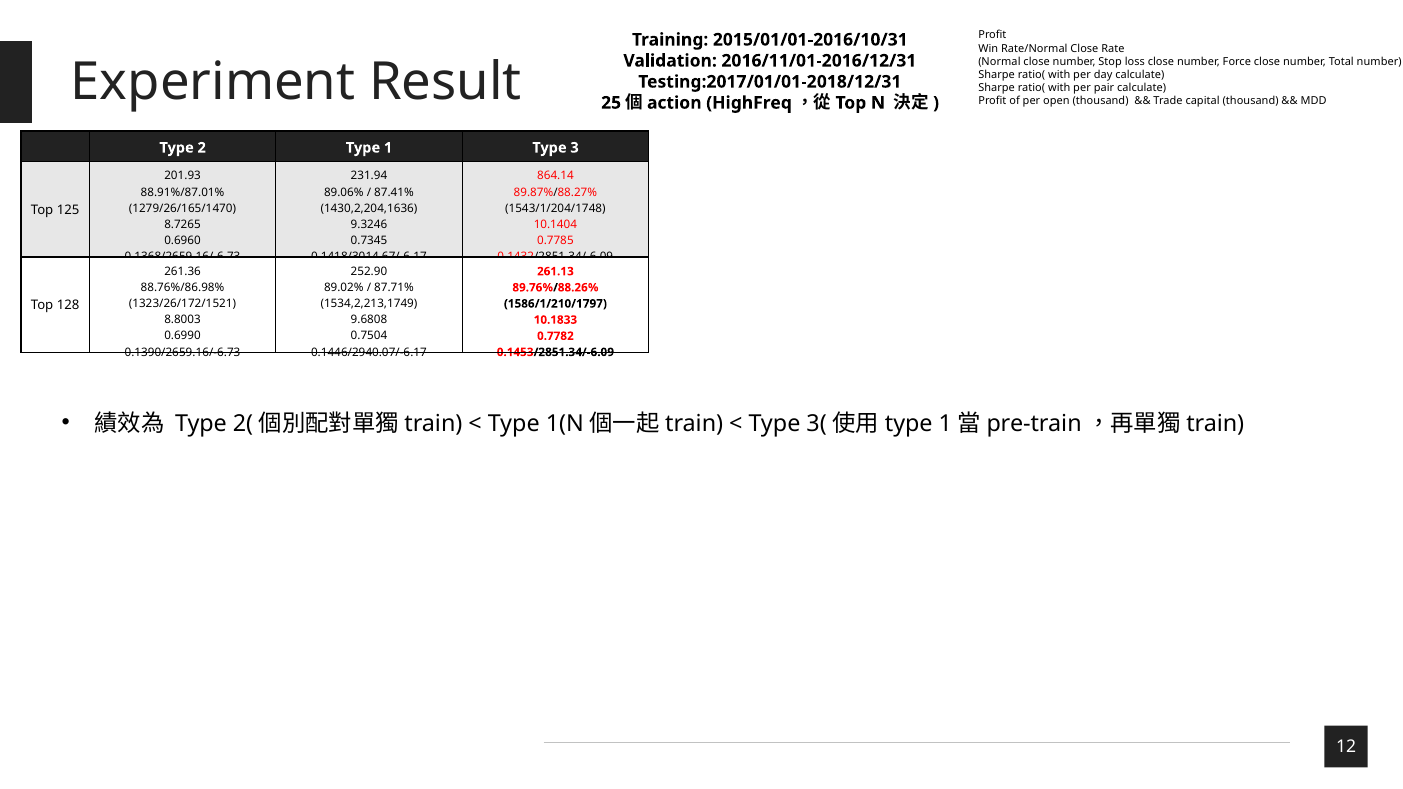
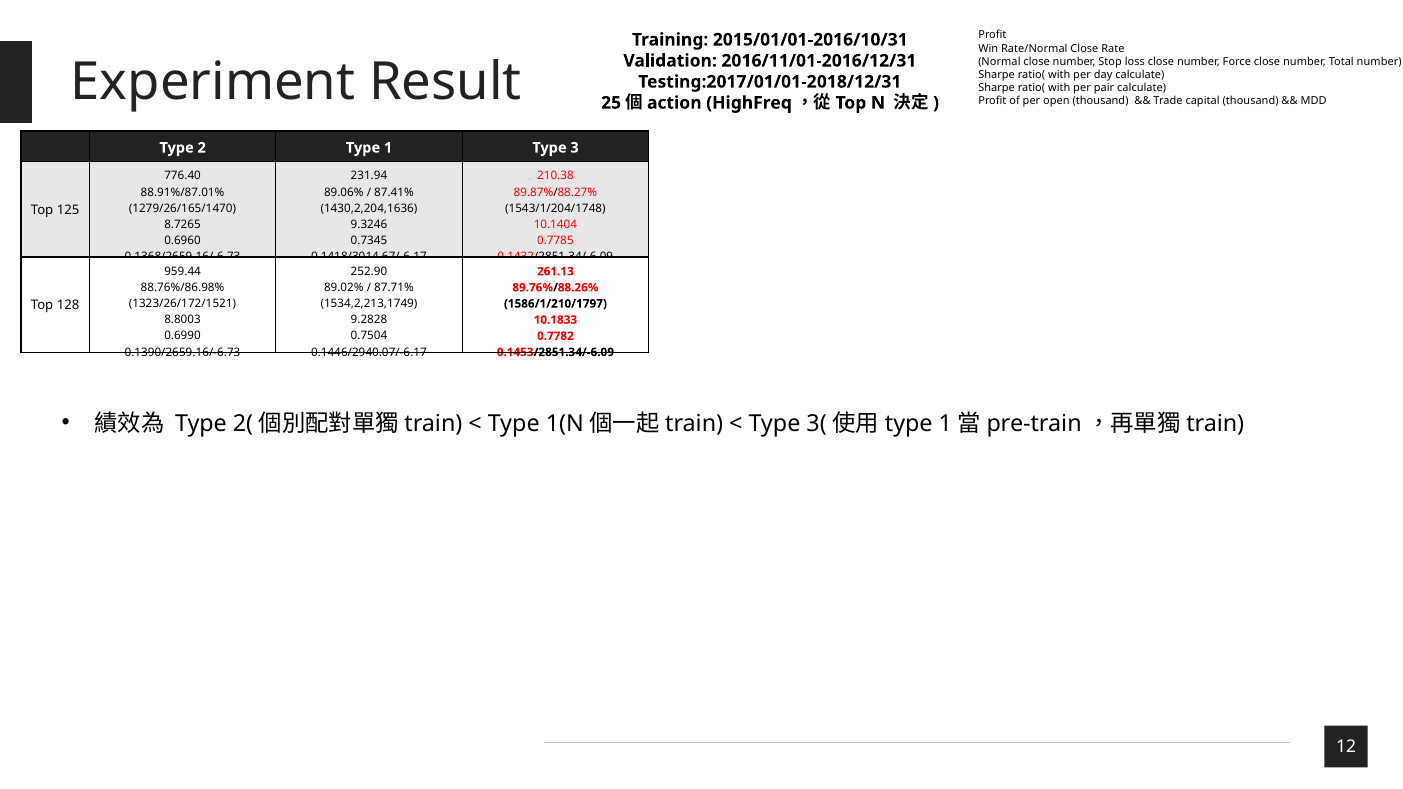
201.93: 201.93 -> 776.40
864.14: 864.14 -> 210.38
261.36: 261.36 -> 959.44
9.6808: 9.6808 -> 9.2828
